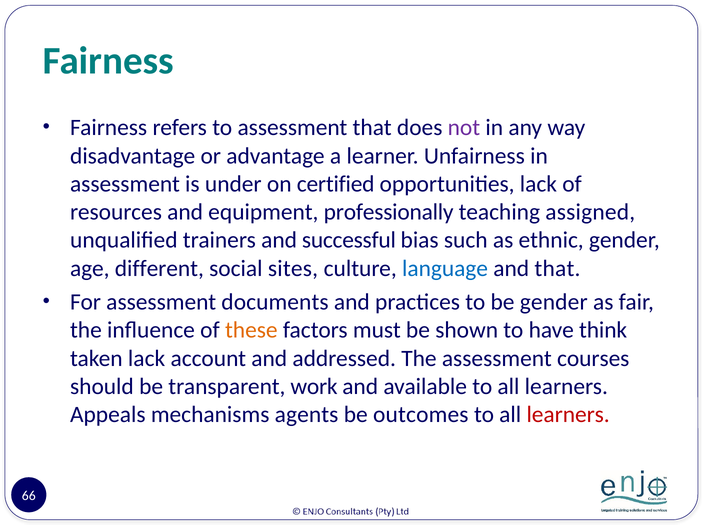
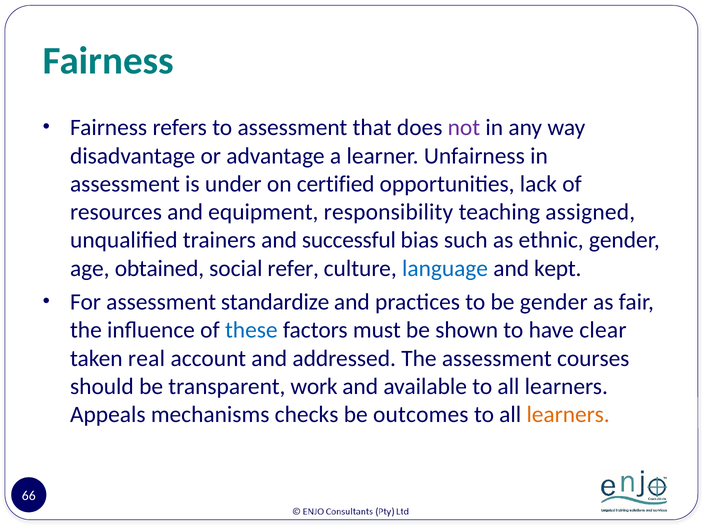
professionally: professionally -> responsibility
different: different -> obtained
sites: sites -> refer
and that: that -> kept
documents: documents -> standardize
these colour: orange -> blue
think: think -> clear
taken lack: lack -> real
agents: agents -> checks
learners at (568, 415) colour: red -> orange
